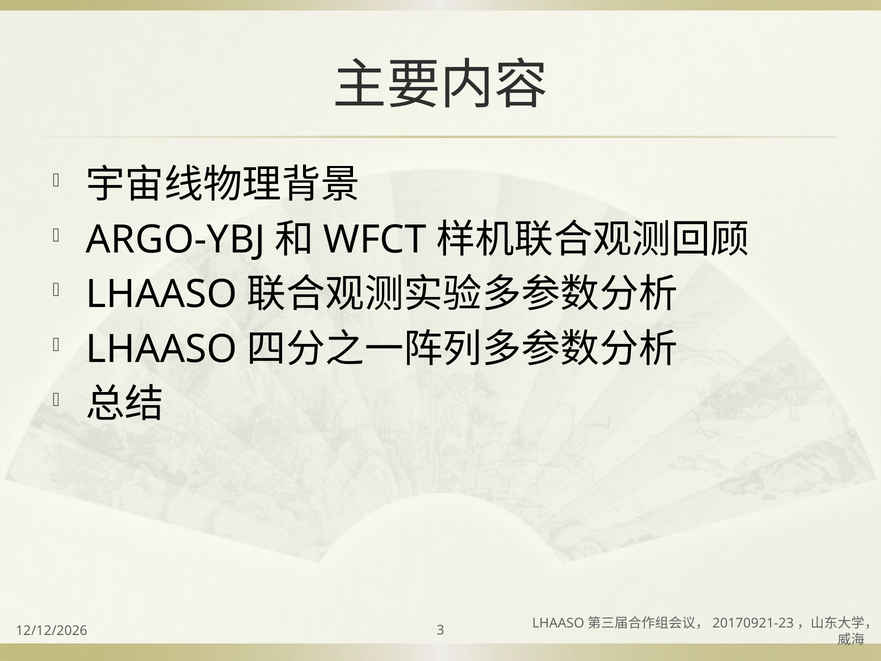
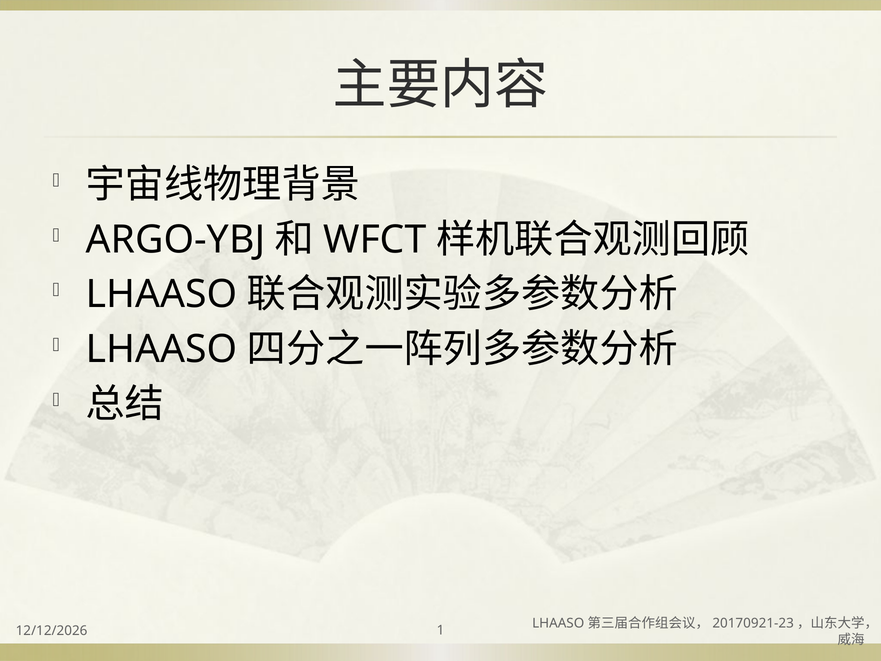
3: 3 -> 1
